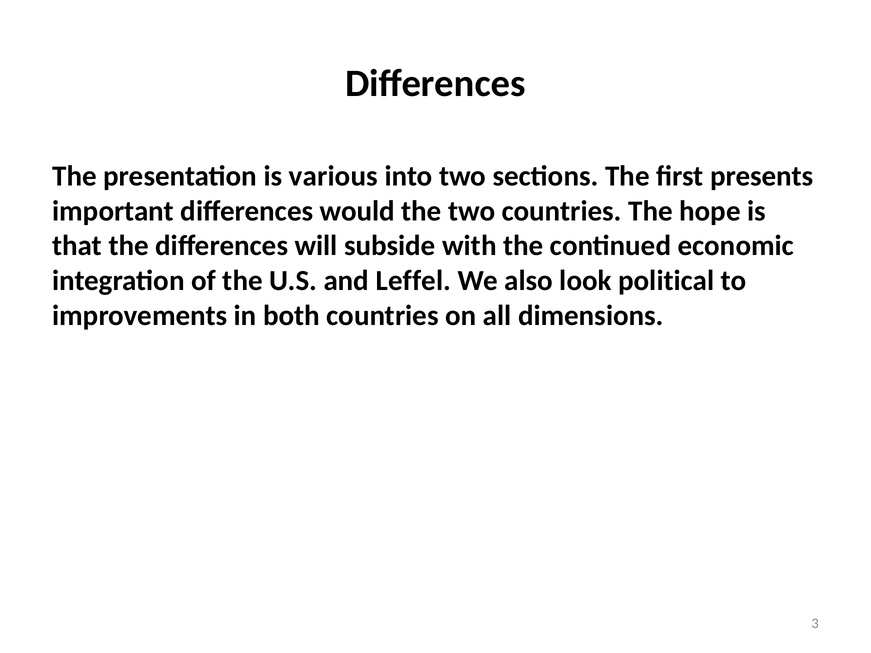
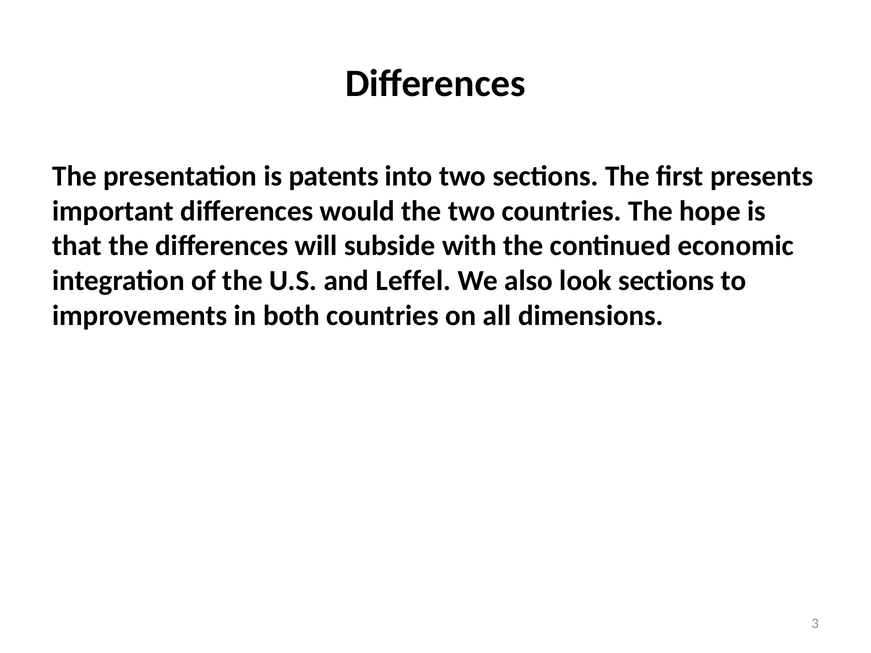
various: various -> patents
look political: political -> sections
